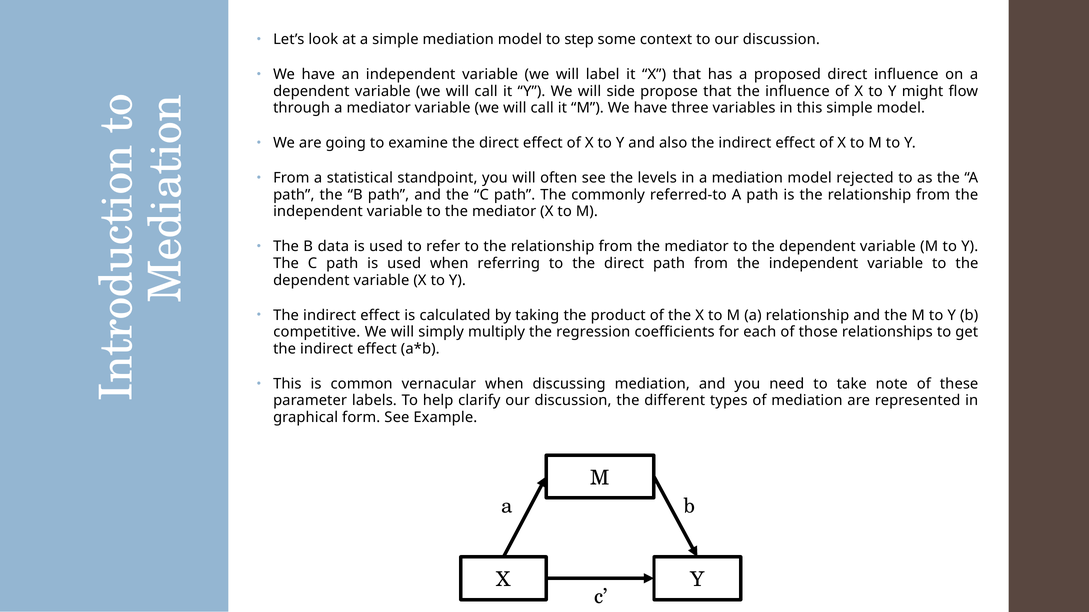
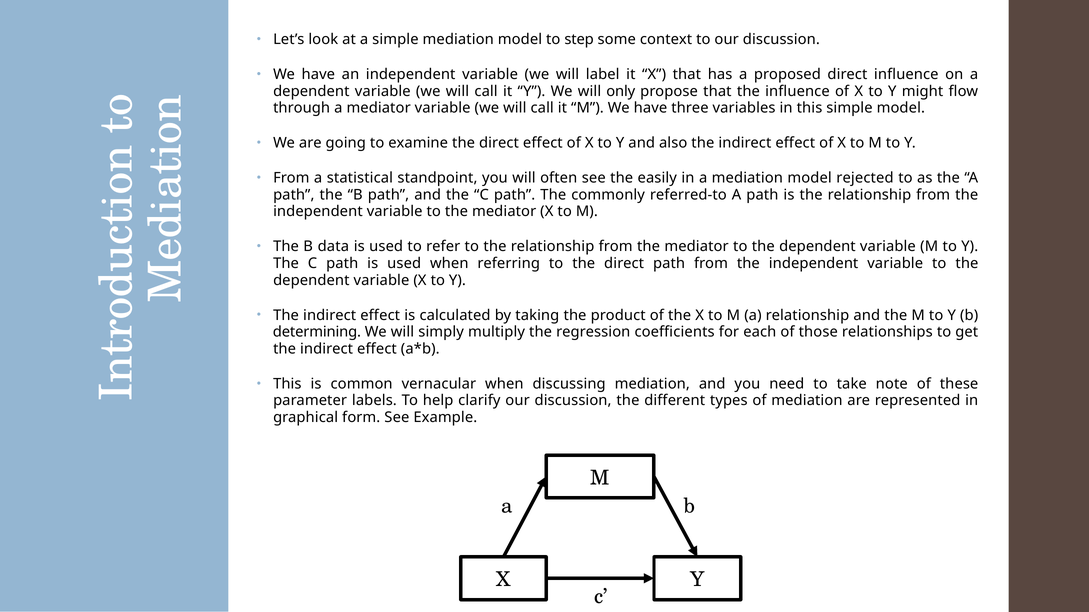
side: side -> only
levels: levels -> easily
competitive: competitive -> determining
